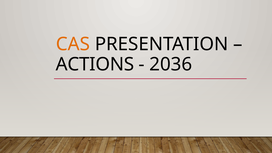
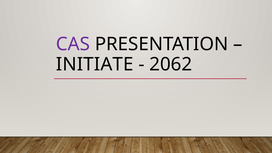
CAS colour: orange -> purple
ACTIONS: ACTIONS -> INITIATE
2036: 2036 -> 2062
